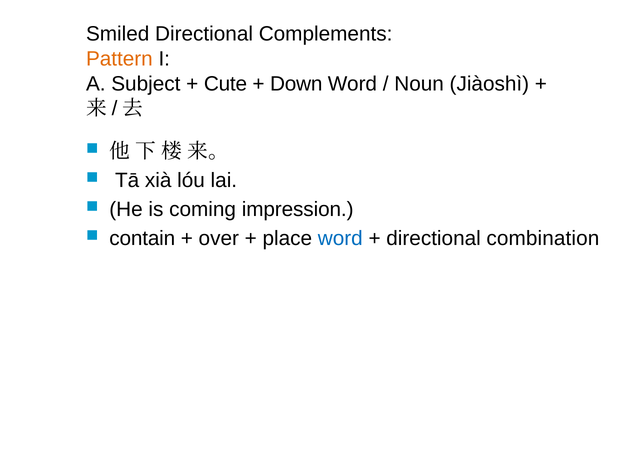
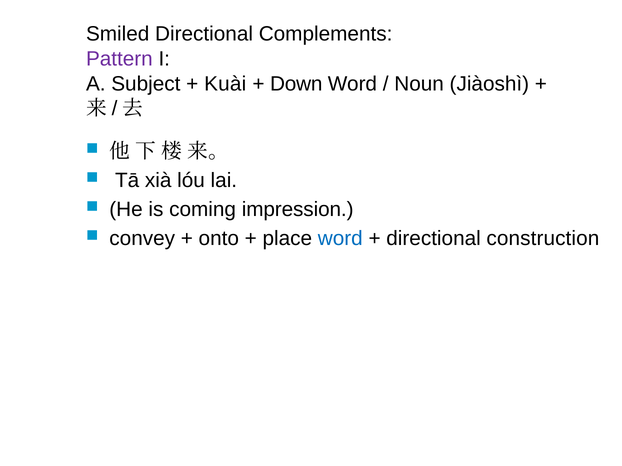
Pattern colour: orange -> purple
Cute: Cute -> Kuài
contain: contain -> convey
over: over -> onto
combination: combination -> construction
